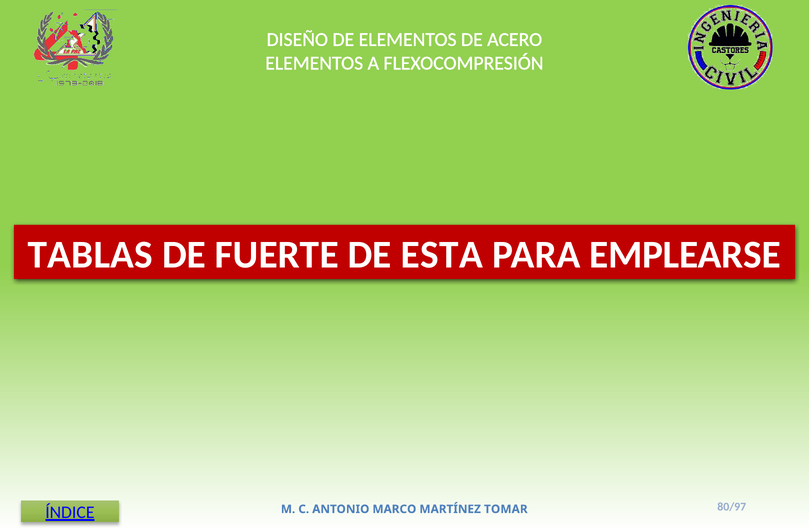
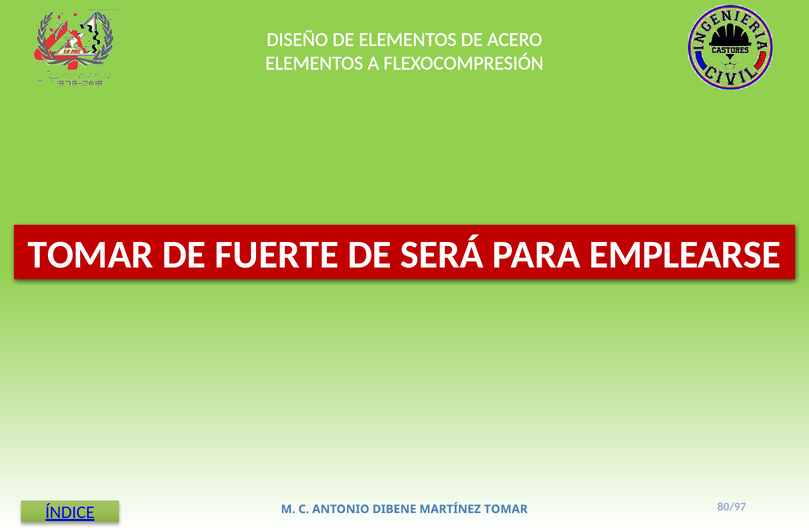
TABLAS at (90, 255): TABLAS -> TOMAR
ESTA: ESTA -> SERÁ
MARCO: MARCO -> DIBENE
